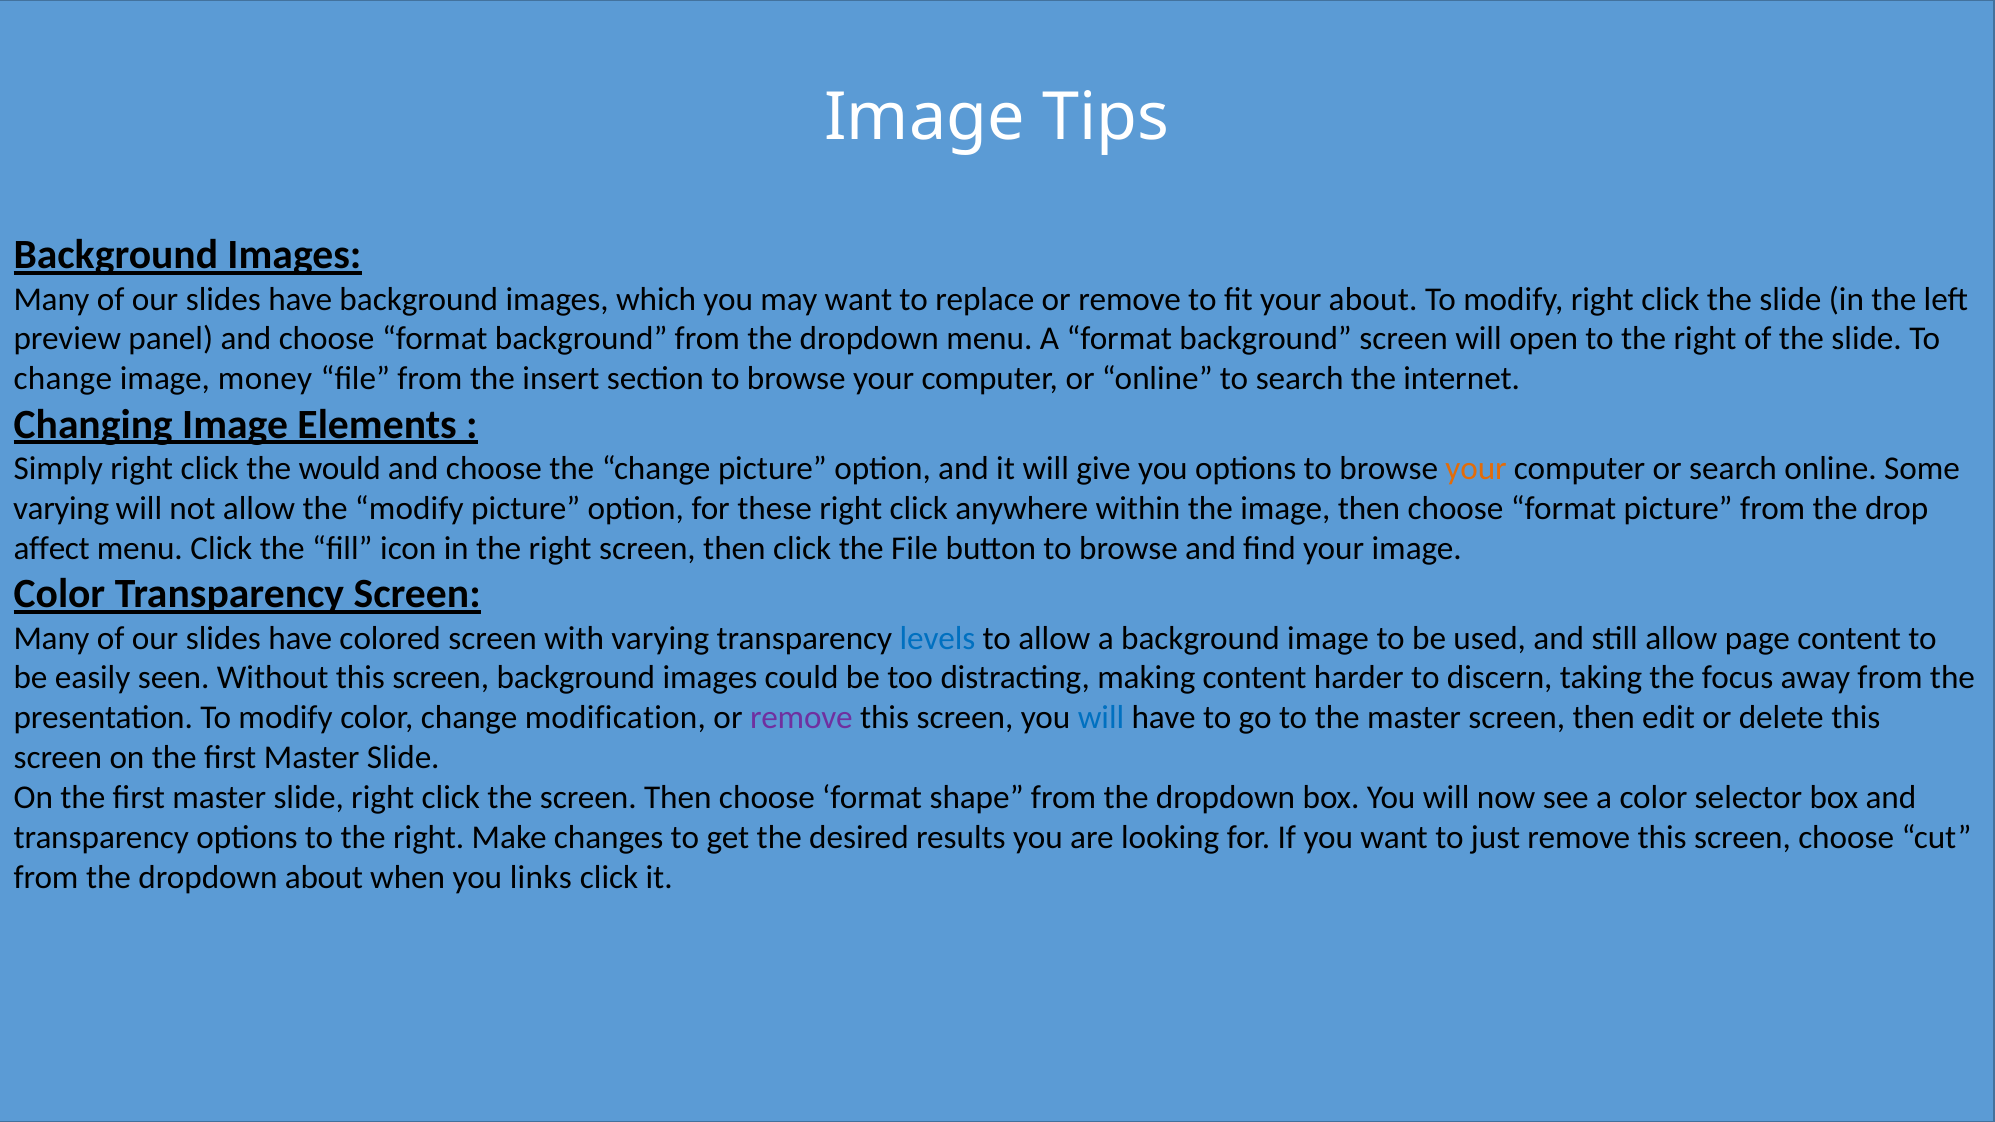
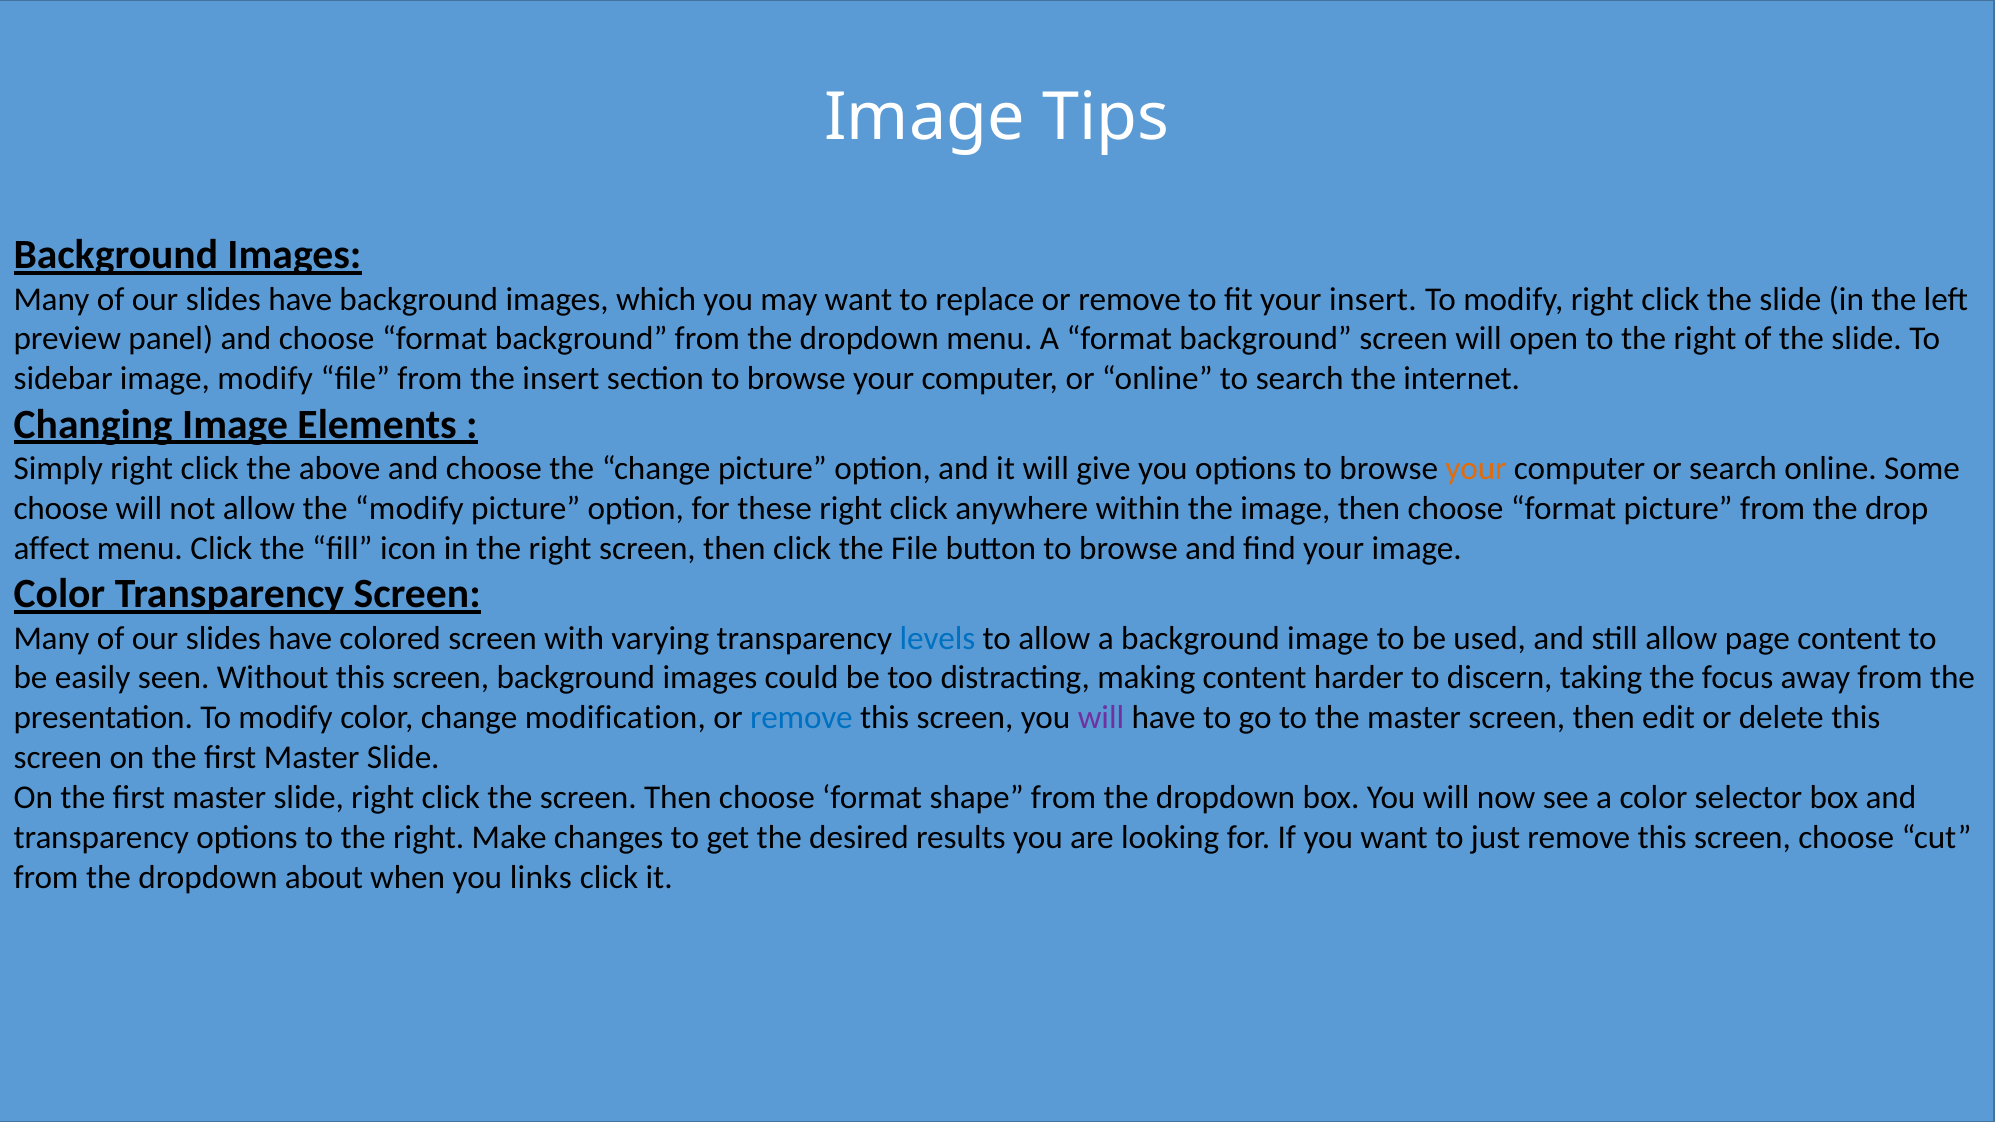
your about: about -> insert
change at (63, 379): change -> sidebar
image money: money -> modify
would: would -> above
varying at (61, 509): varying -> choose
remove at (801, 718) colour: purple -> blue
will at (1101, 718) colour: blue -> purple
